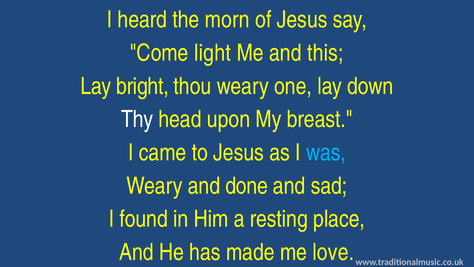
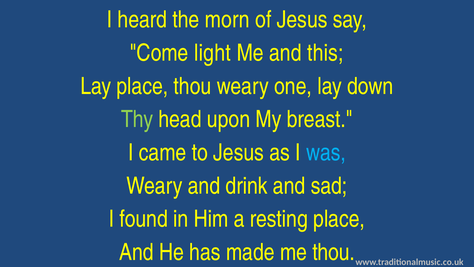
Lay bright: bright -> place
Thy colour: white -> light green
done: done -> drink
me love: love -> thou
